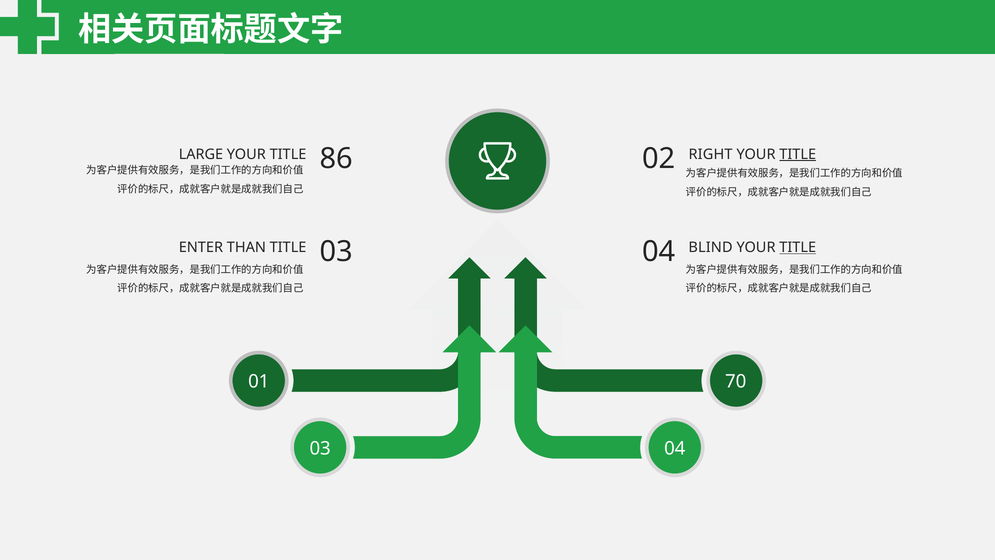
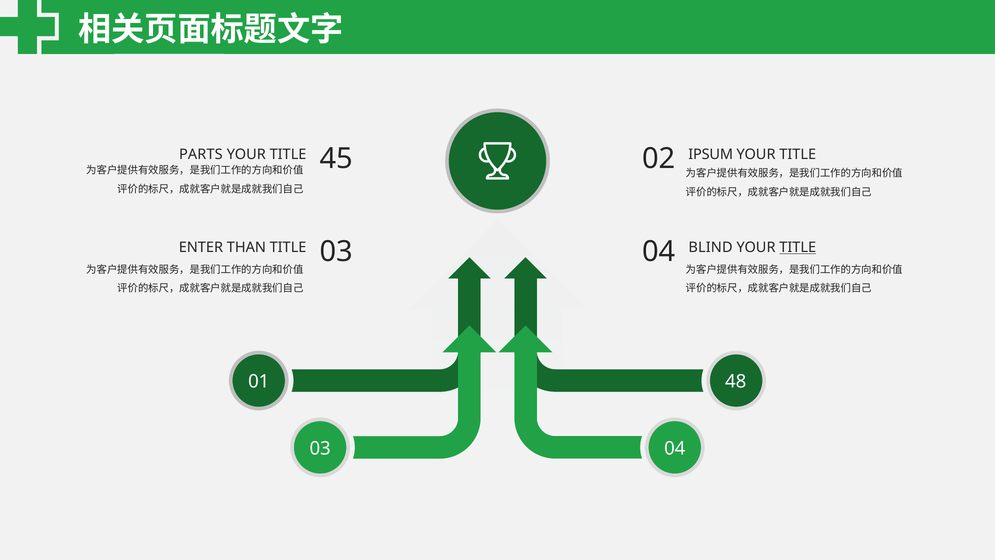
LARGE: LARGE -> PARTS
86: 86 -> 45
RIGHT: RIGHT -> IPSUM
TITLE at (798, 154) underline: present -> none
70: 70 -> 48
